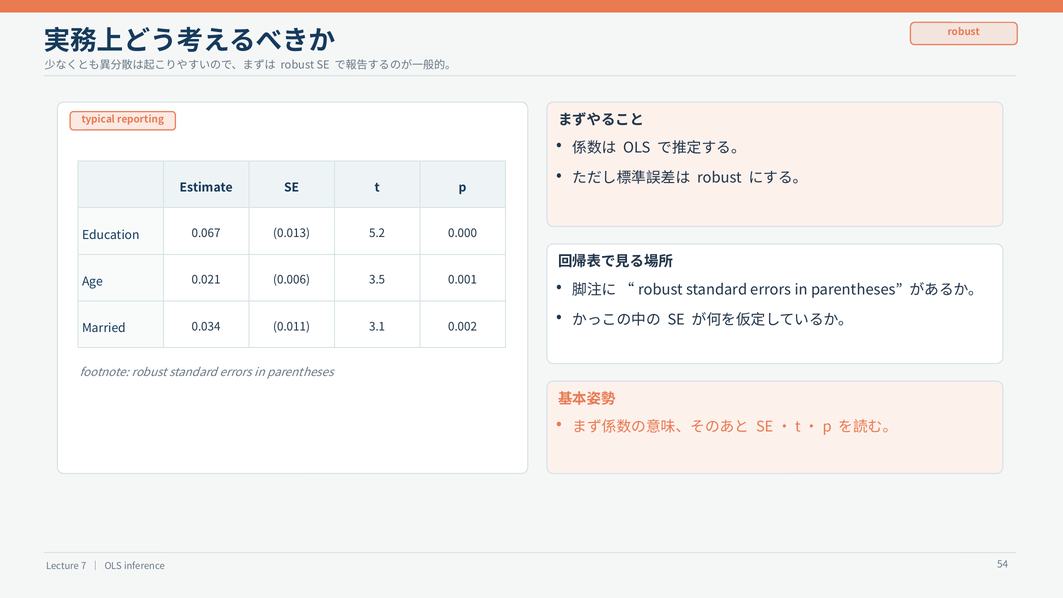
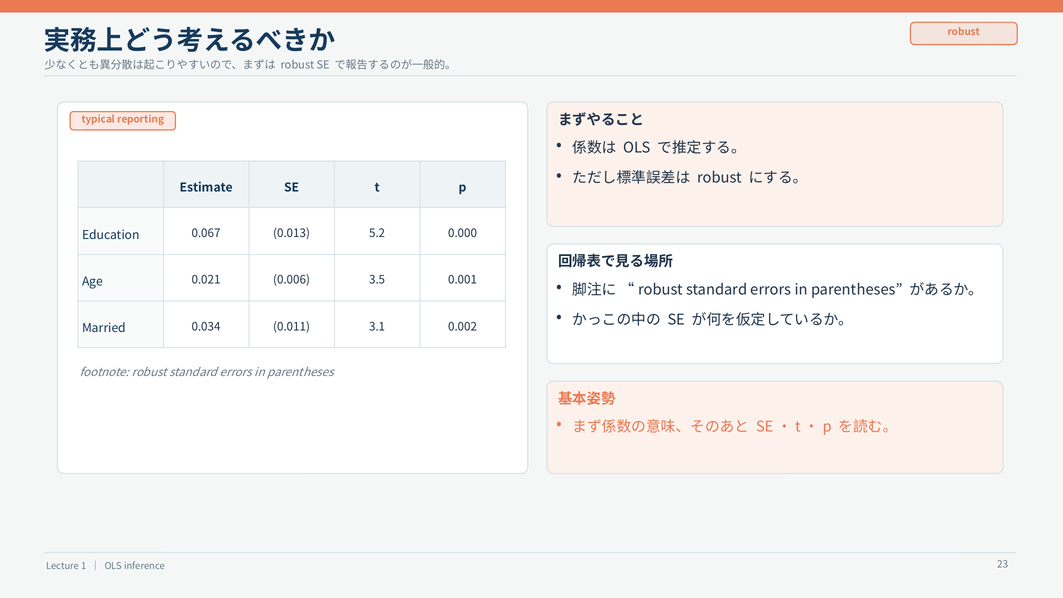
7: 7 -> 1
54: 54 -> 23
